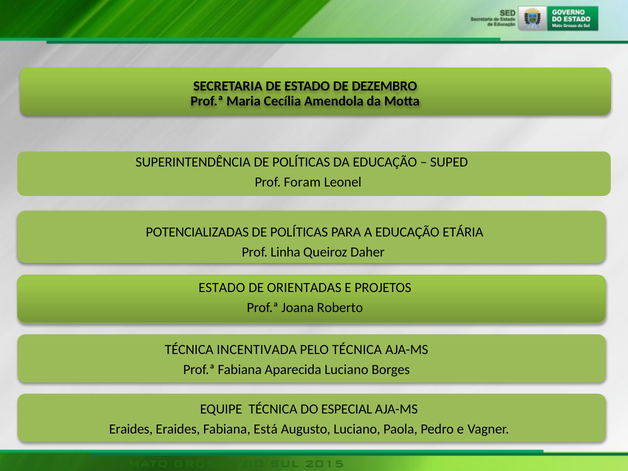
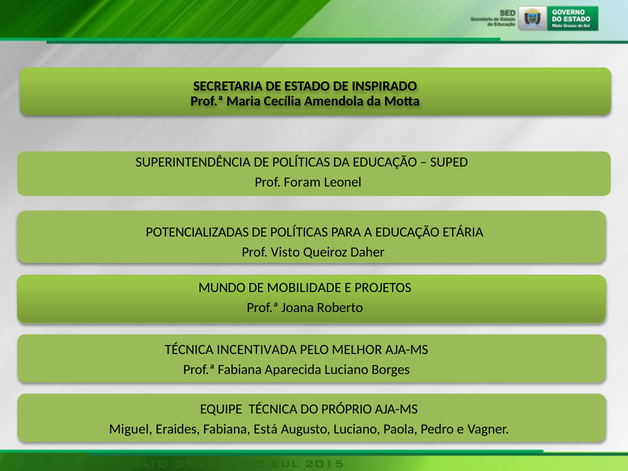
DEZEMBRO: DEZEMBRO -> INSPIRADO
Linha: Linha -> Visto
ESTADO at (222, 287): ESTADO -> MUNDO
ORIENTADAS: ORIENTADAS -> MOBILIDADE
PELO TÉCNICA: TÉCNICA -> MELHOR
ESPECIAL: ESPECIAL -> PRÓPRIO
Eraides at (131, 429): Eraides -> Miguel
